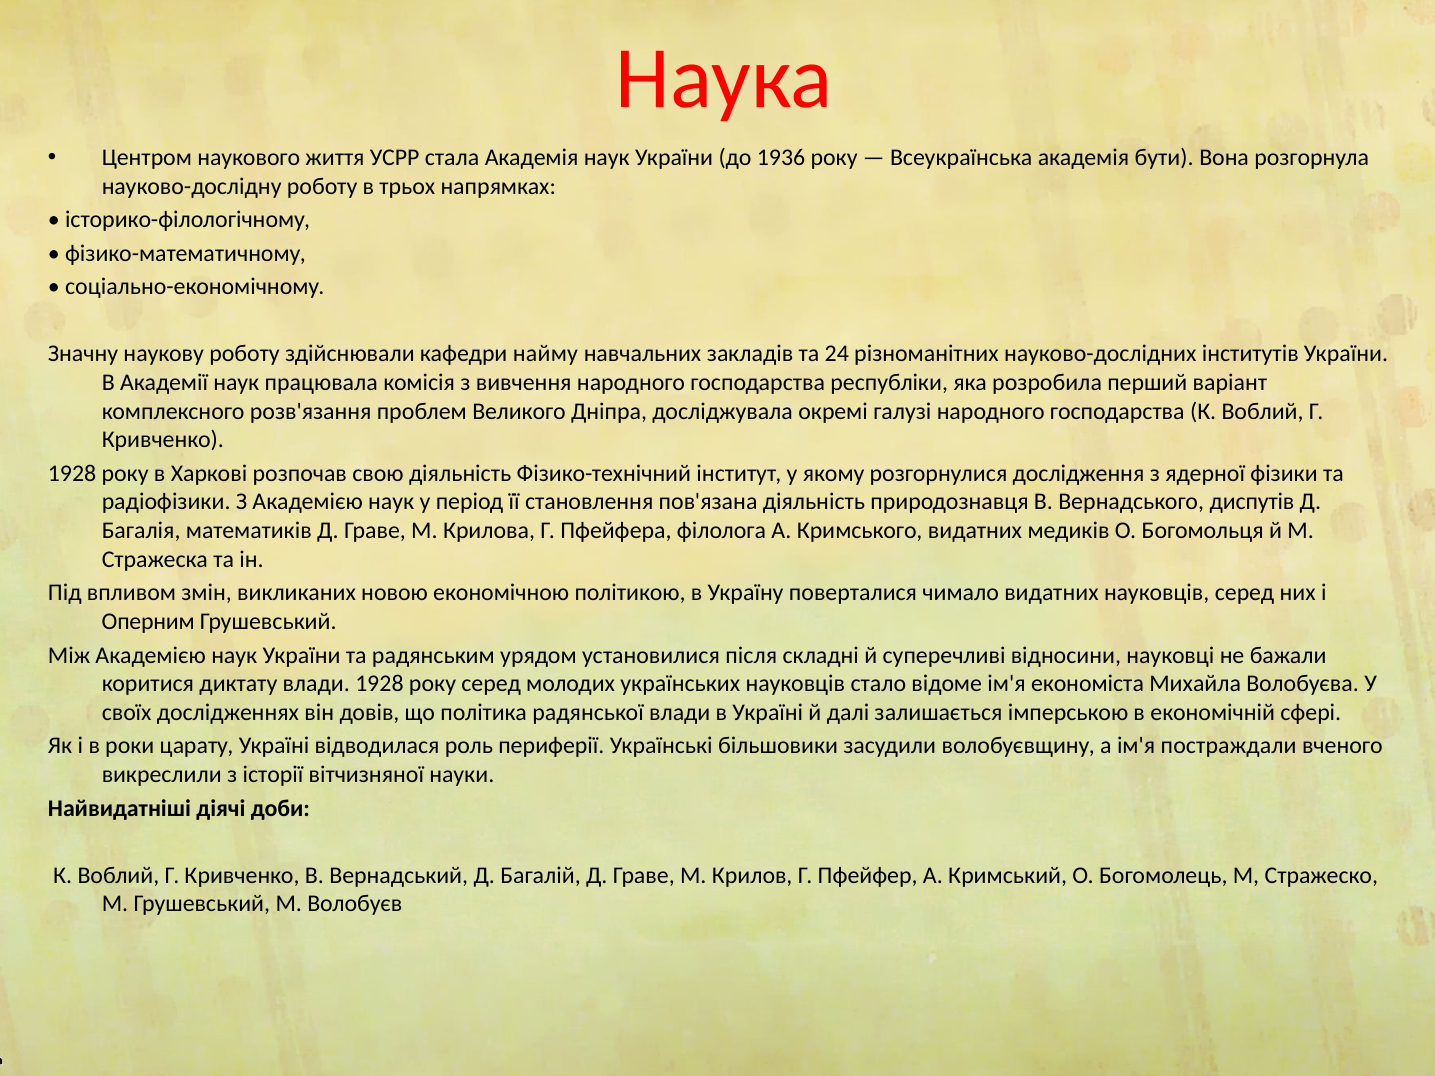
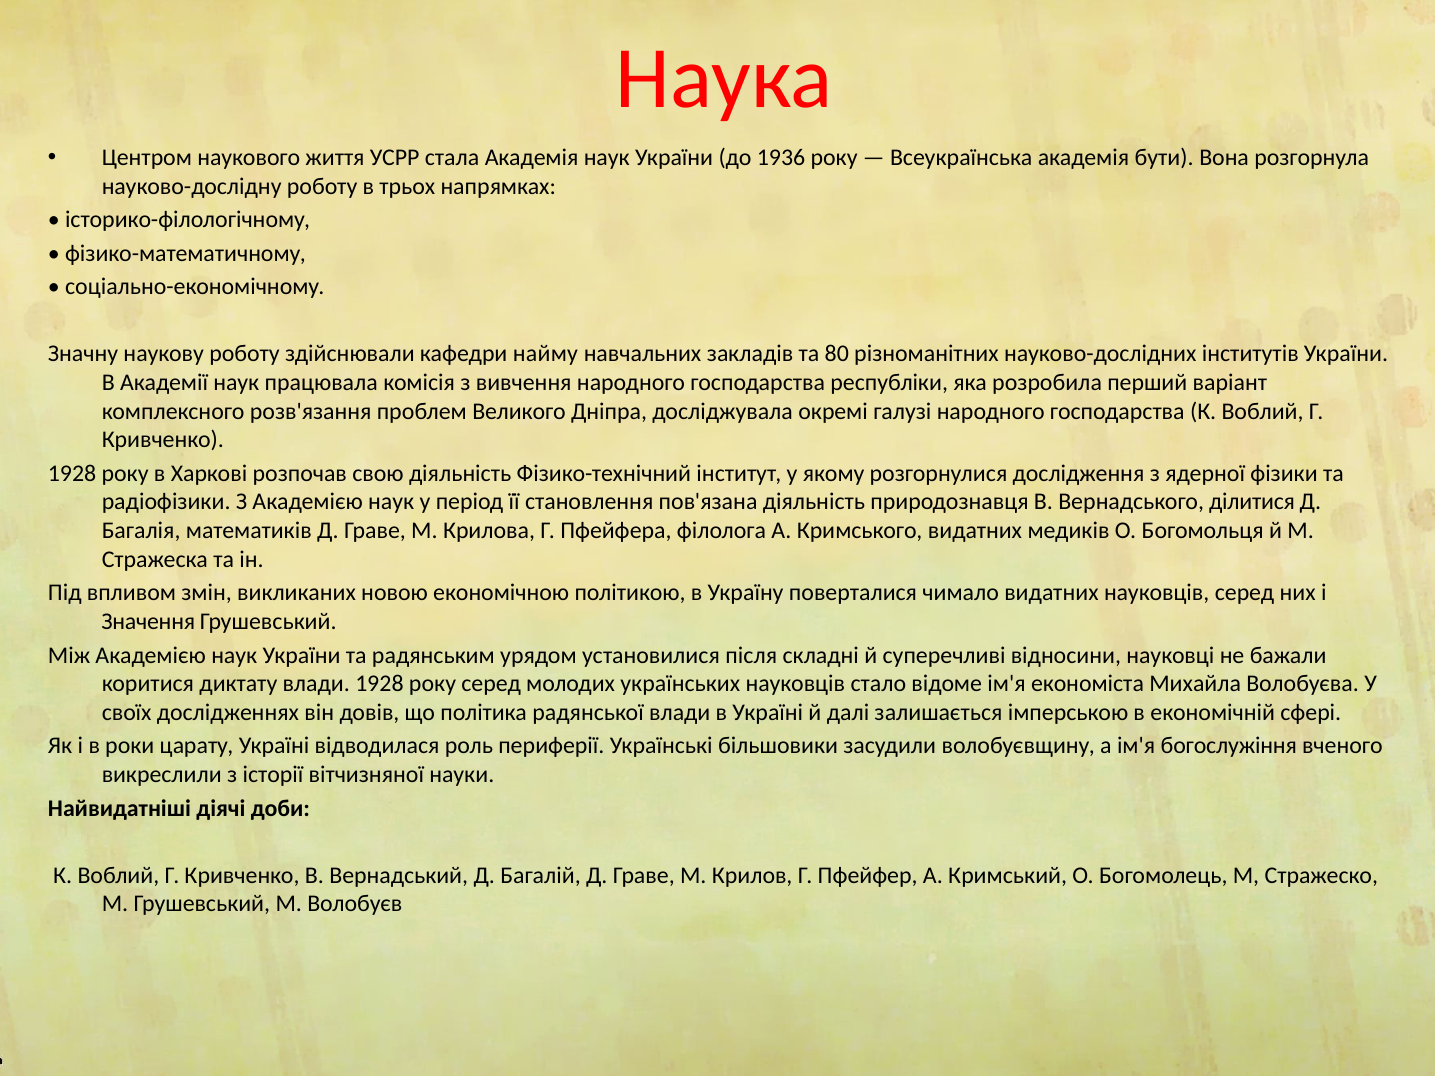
24: 24 -> 80
диспутів: диспутів -> ділитися
Оперним: Оперним -> Значення
постраждали: постраждали -> богослужіння
